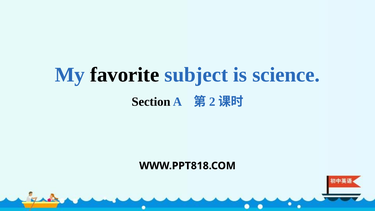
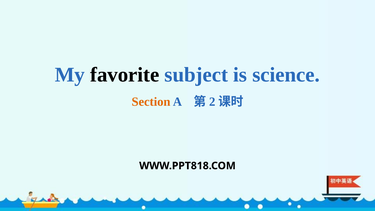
Section colour: black -> orange
